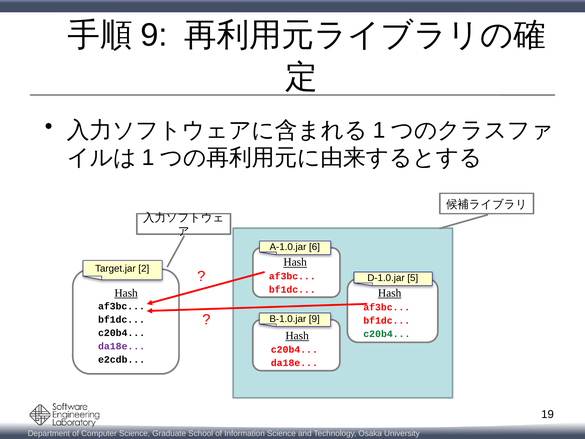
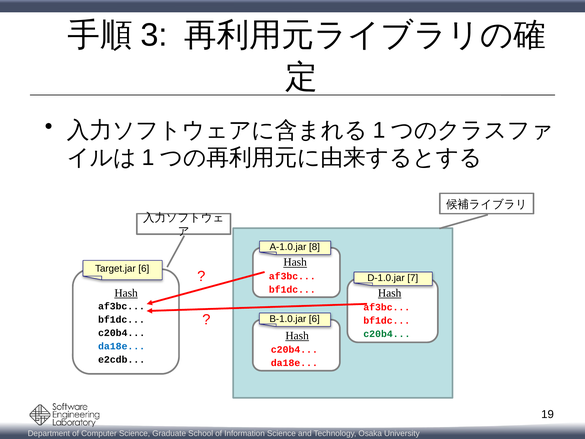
9 at (154, 35): 9 -> 3
6: 6 -> 8
Target.jar 2: 2 -> 6
5: 5 -> 7
B-1.0.jar 9: 9 -> 6
da18e at (122, 346) colour: purple -> blue
